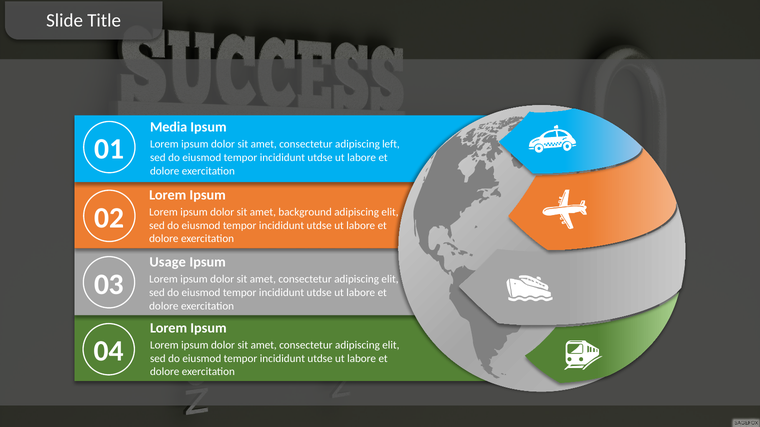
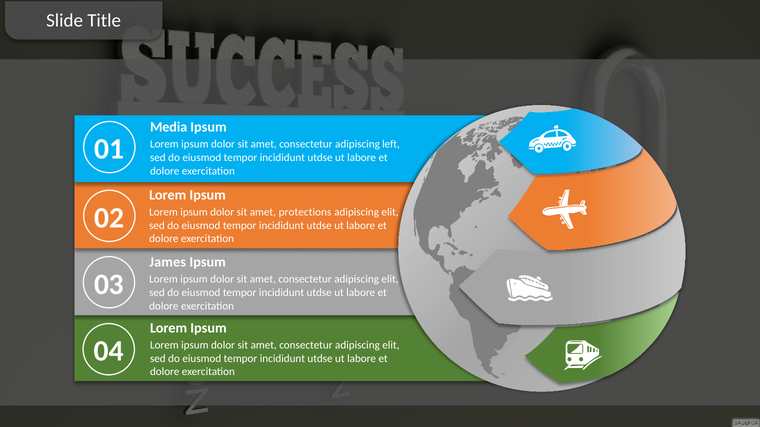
background: background -> protections
Usage: Usage -> James
